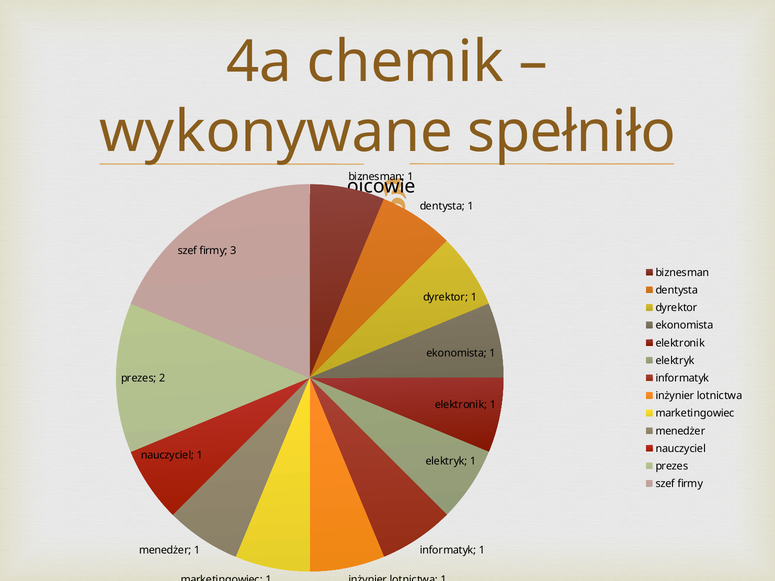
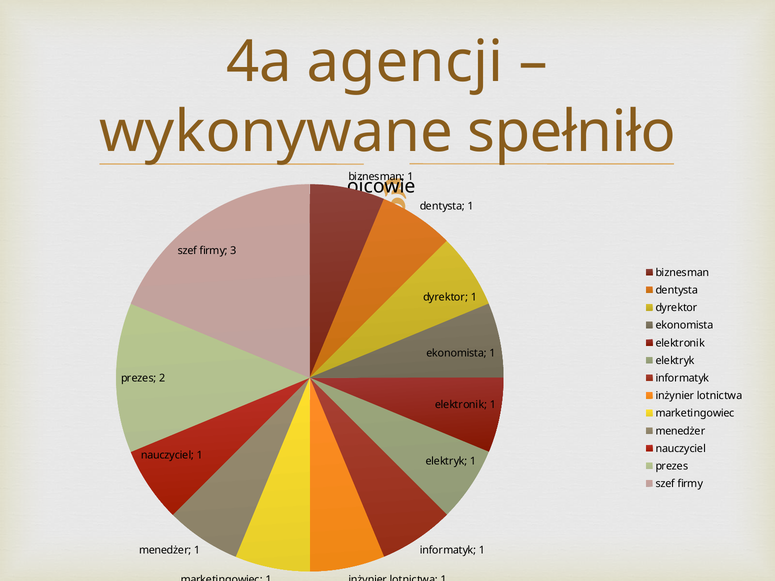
chemik: chemik -> agencji
